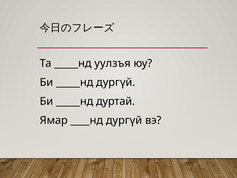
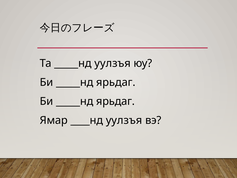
дургүй at (116, 82): дургүй -> ярьдаг
дуртай at (116, 101): дуртай -> ярьдаг
____нд дургүй: дургүй -> уулзъя
